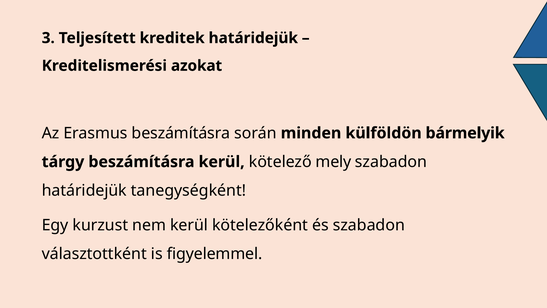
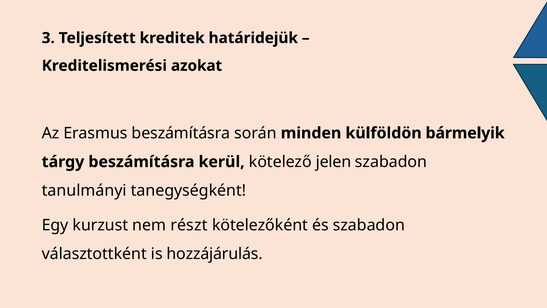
mely: mely -> jelen
határidejük at (84, 190): határidejük -> tanulmányi
nem kerül: kerül -> részt
figyelemmel: figyelemmel -> hozzájárulás
